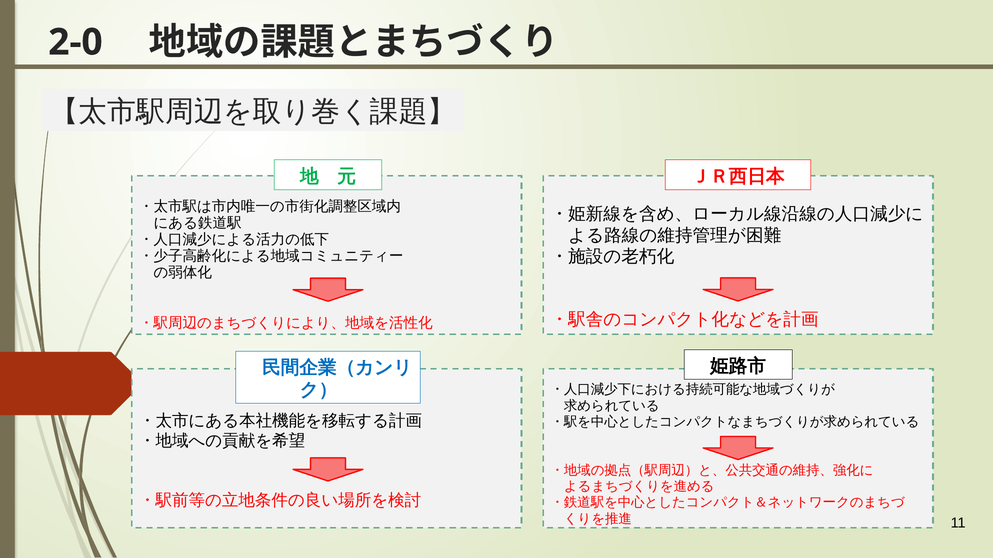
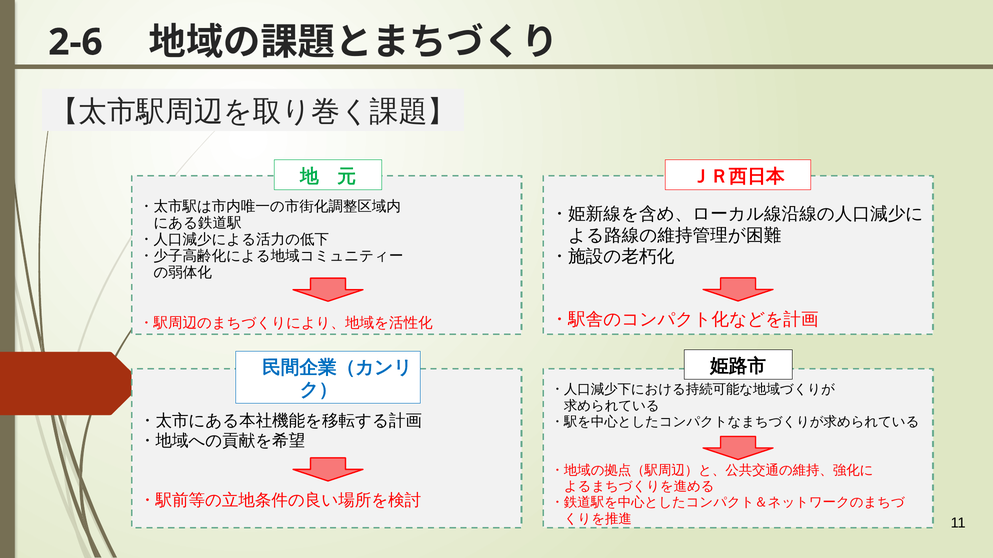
2-0: 2-0 -> 2-6
